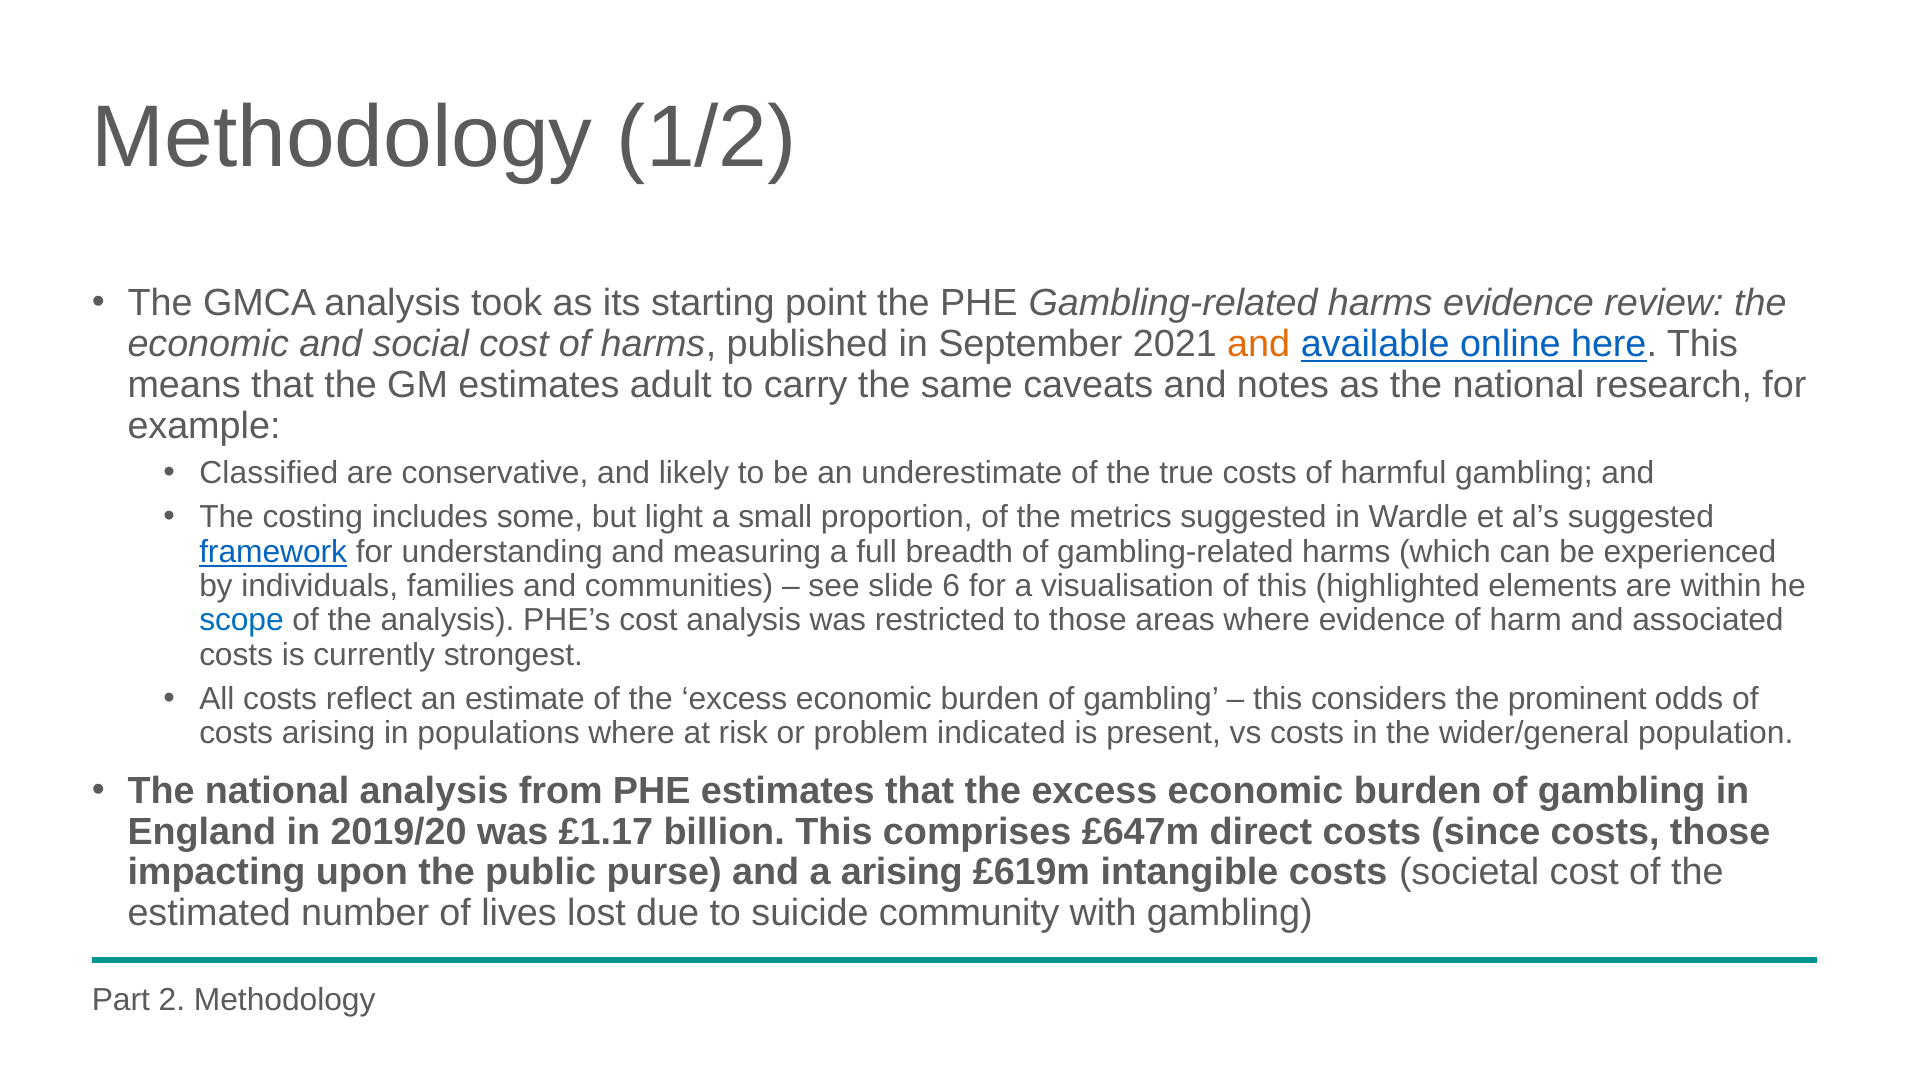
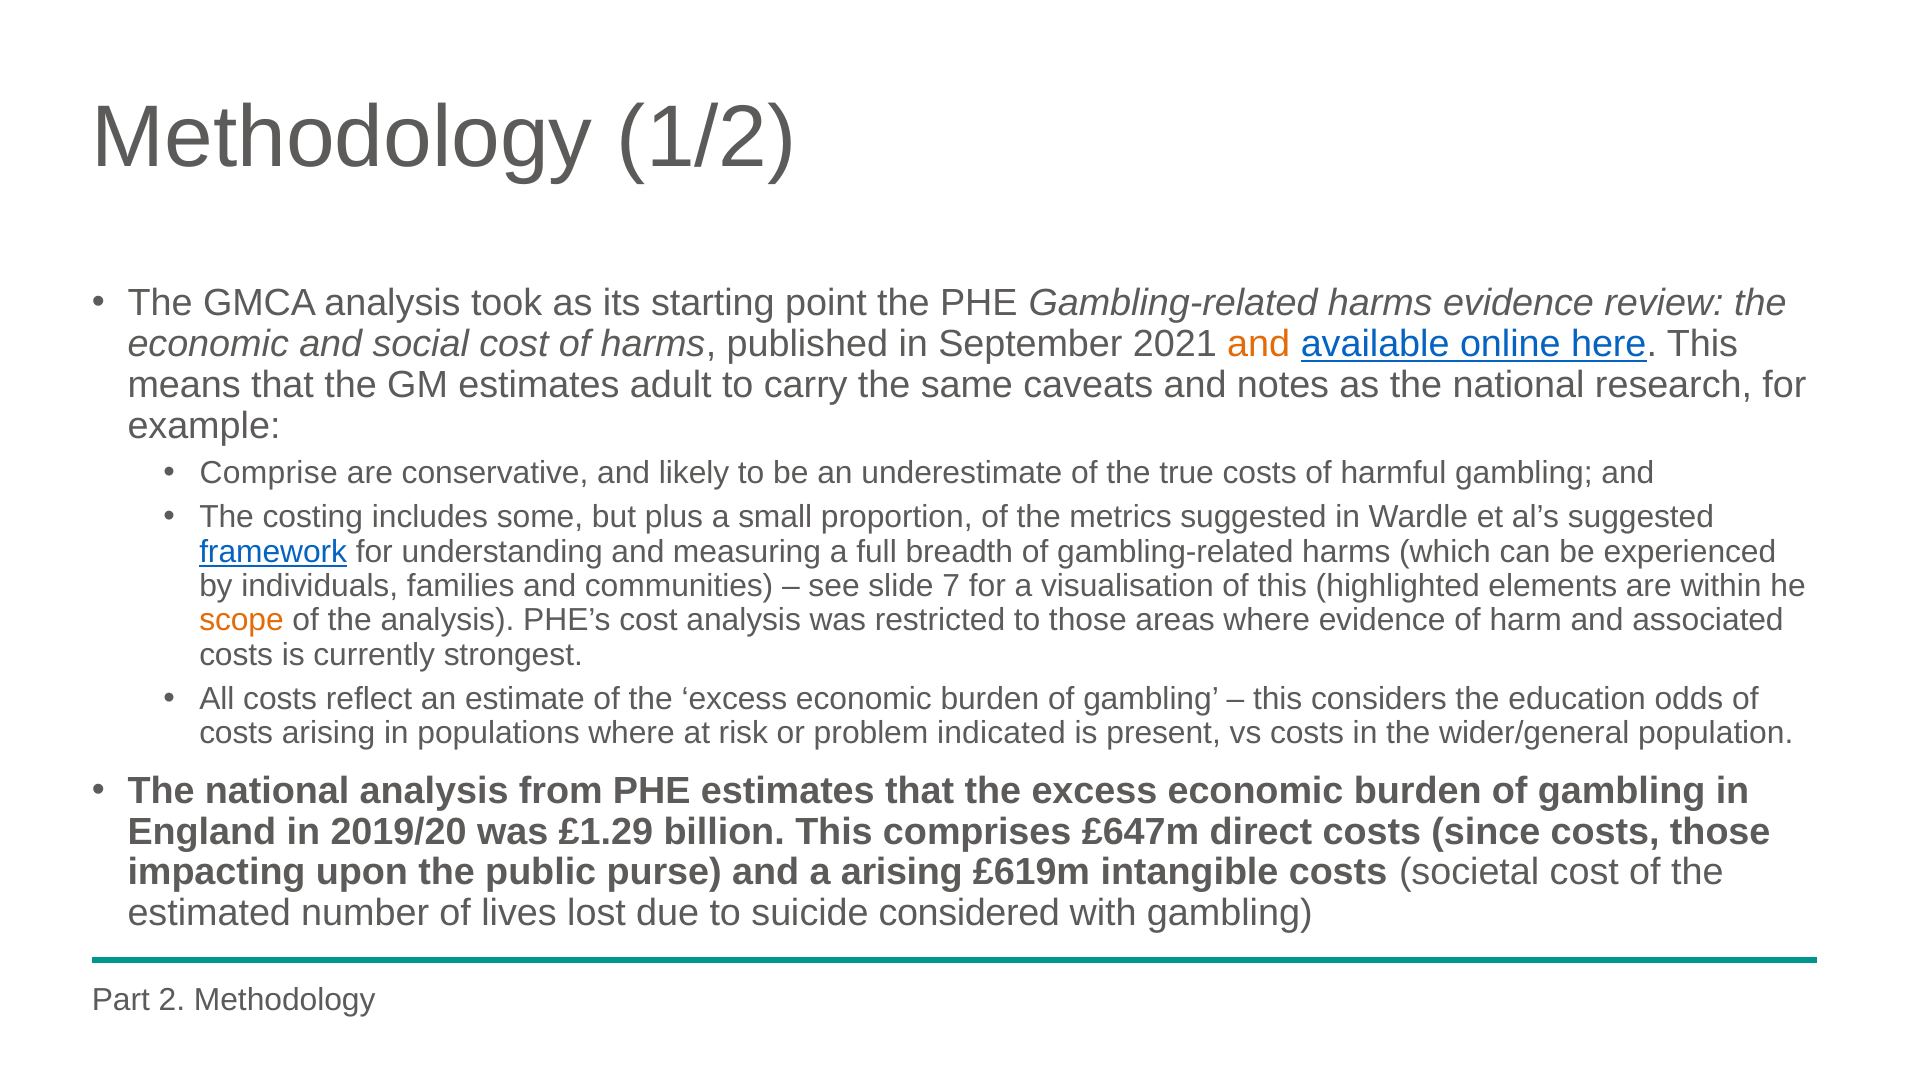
Classified: Classified -> Comprise
light: light -> plus
6: 6 -> 7
scope colour: blue -> orange
prominent: prominent -> education
£1.17: £1.17 -> £1.29
community: community -> considered
